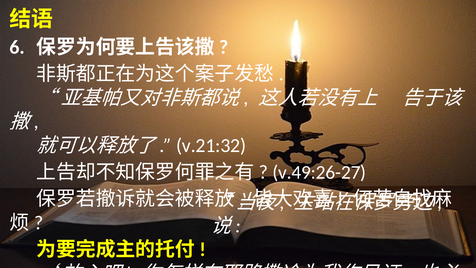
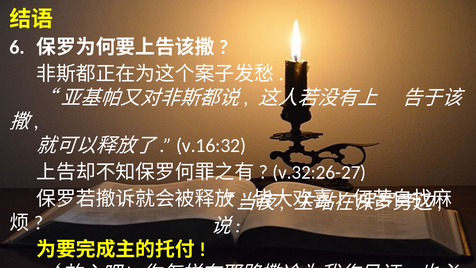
v.21:32: v.21:32 -> v.16:32
v.49:26-27: v.49:26-27 -> v.32:26-27
